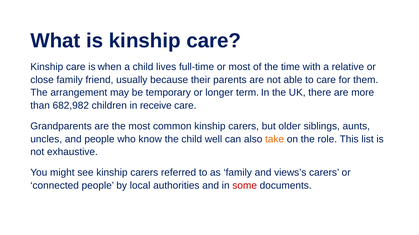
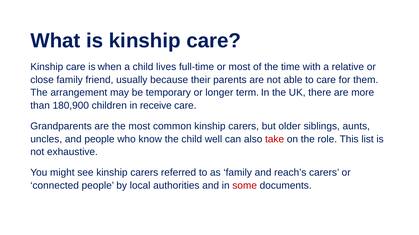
682,982: 682,982 -> 180,900
take colour: orange -> red
views’s: views’s -> reach’s
